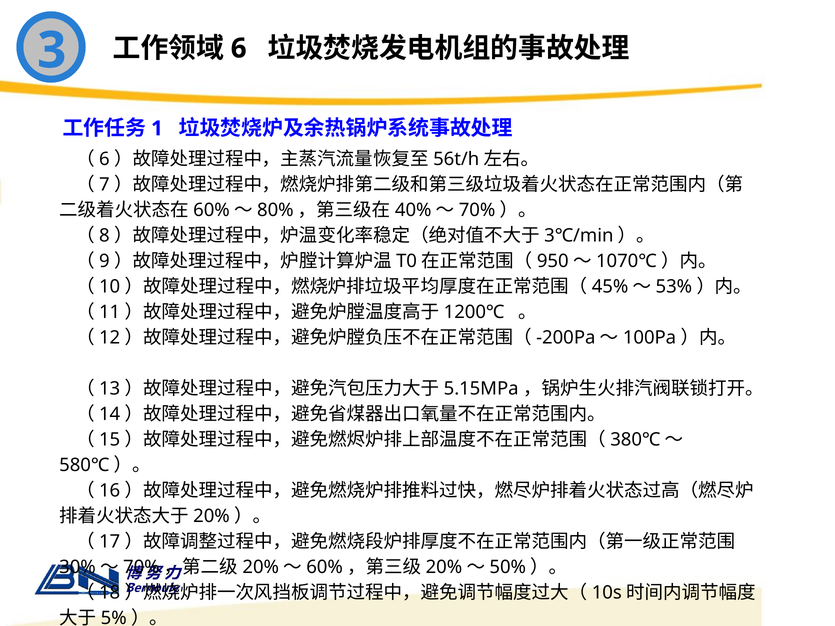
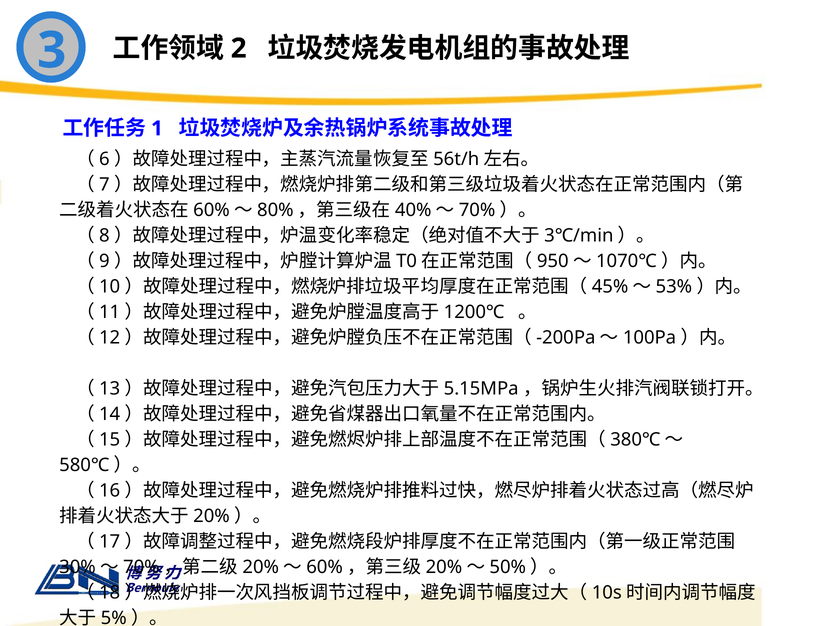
6: 6 -> 2
